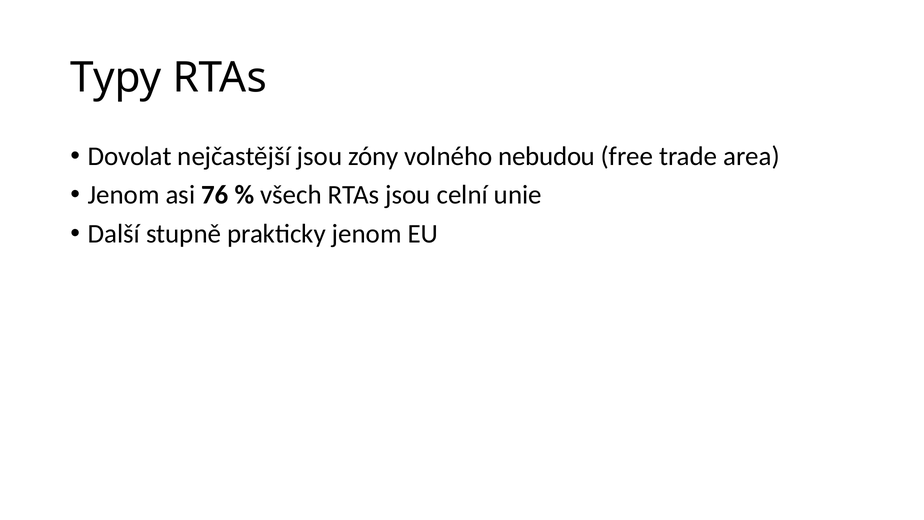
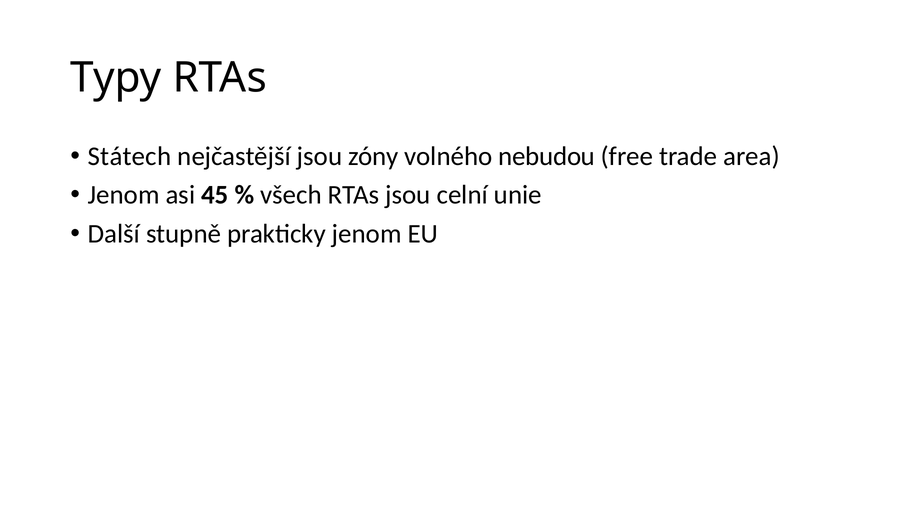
Dovolat: Dovolat -> Státech
76: 76 -> 45
